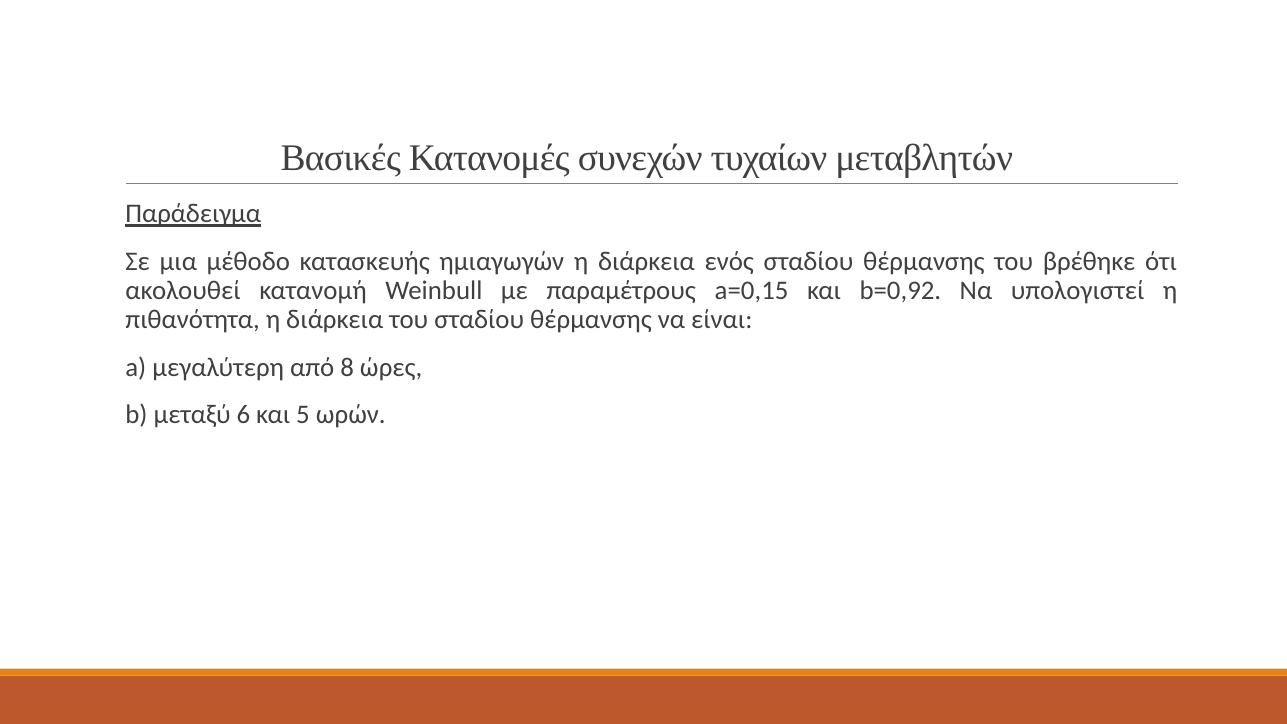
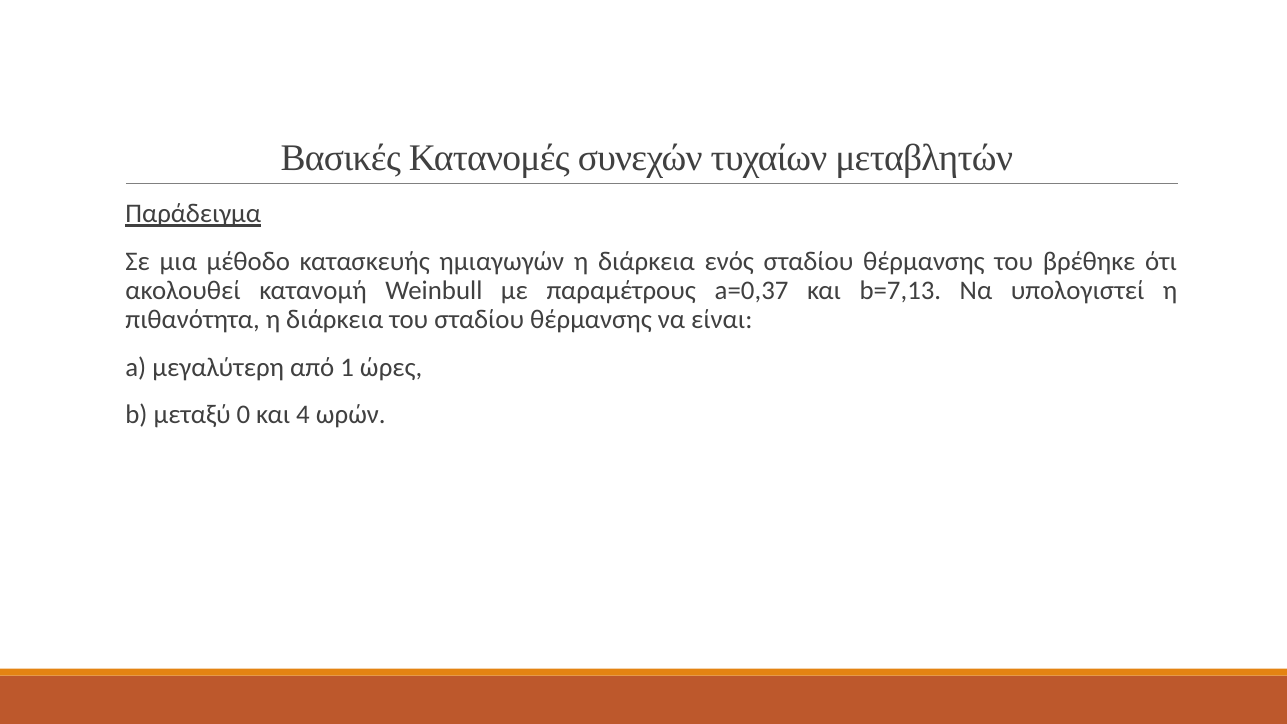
a=0,15: a=0,15 -> a=0,37
b=0,92: b=0,92 -> b=7,13
8: 8 -> 1
6: 6 -> 0
5: 5 -> 4
